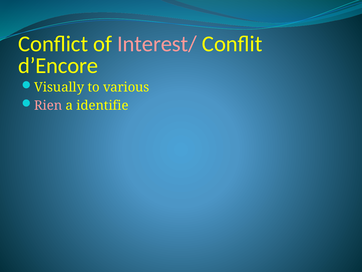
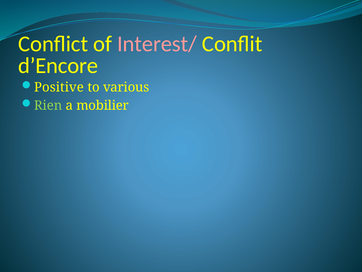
Visually: Visually -> Positive
Rien colour: pink -> light green
identifie: identifie -> mobilier
